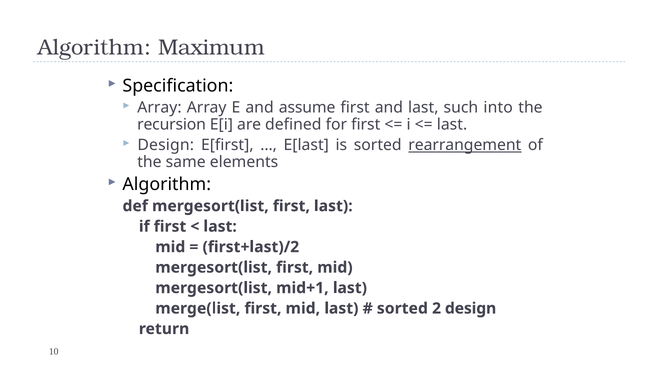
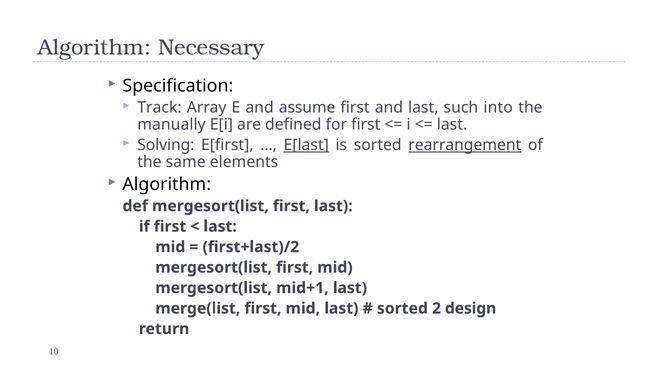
Maximum: Maximum -> Necessary
Array at (159, 108): Array -> Track
recursion: recursion -> manually
Design at (166, 145): Design -> Solving
E[last underline: none -> present
